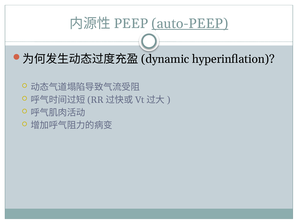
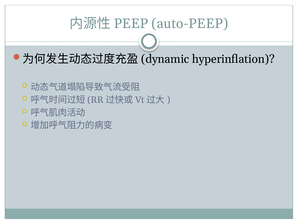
auto-PEEP underline: present -> none
